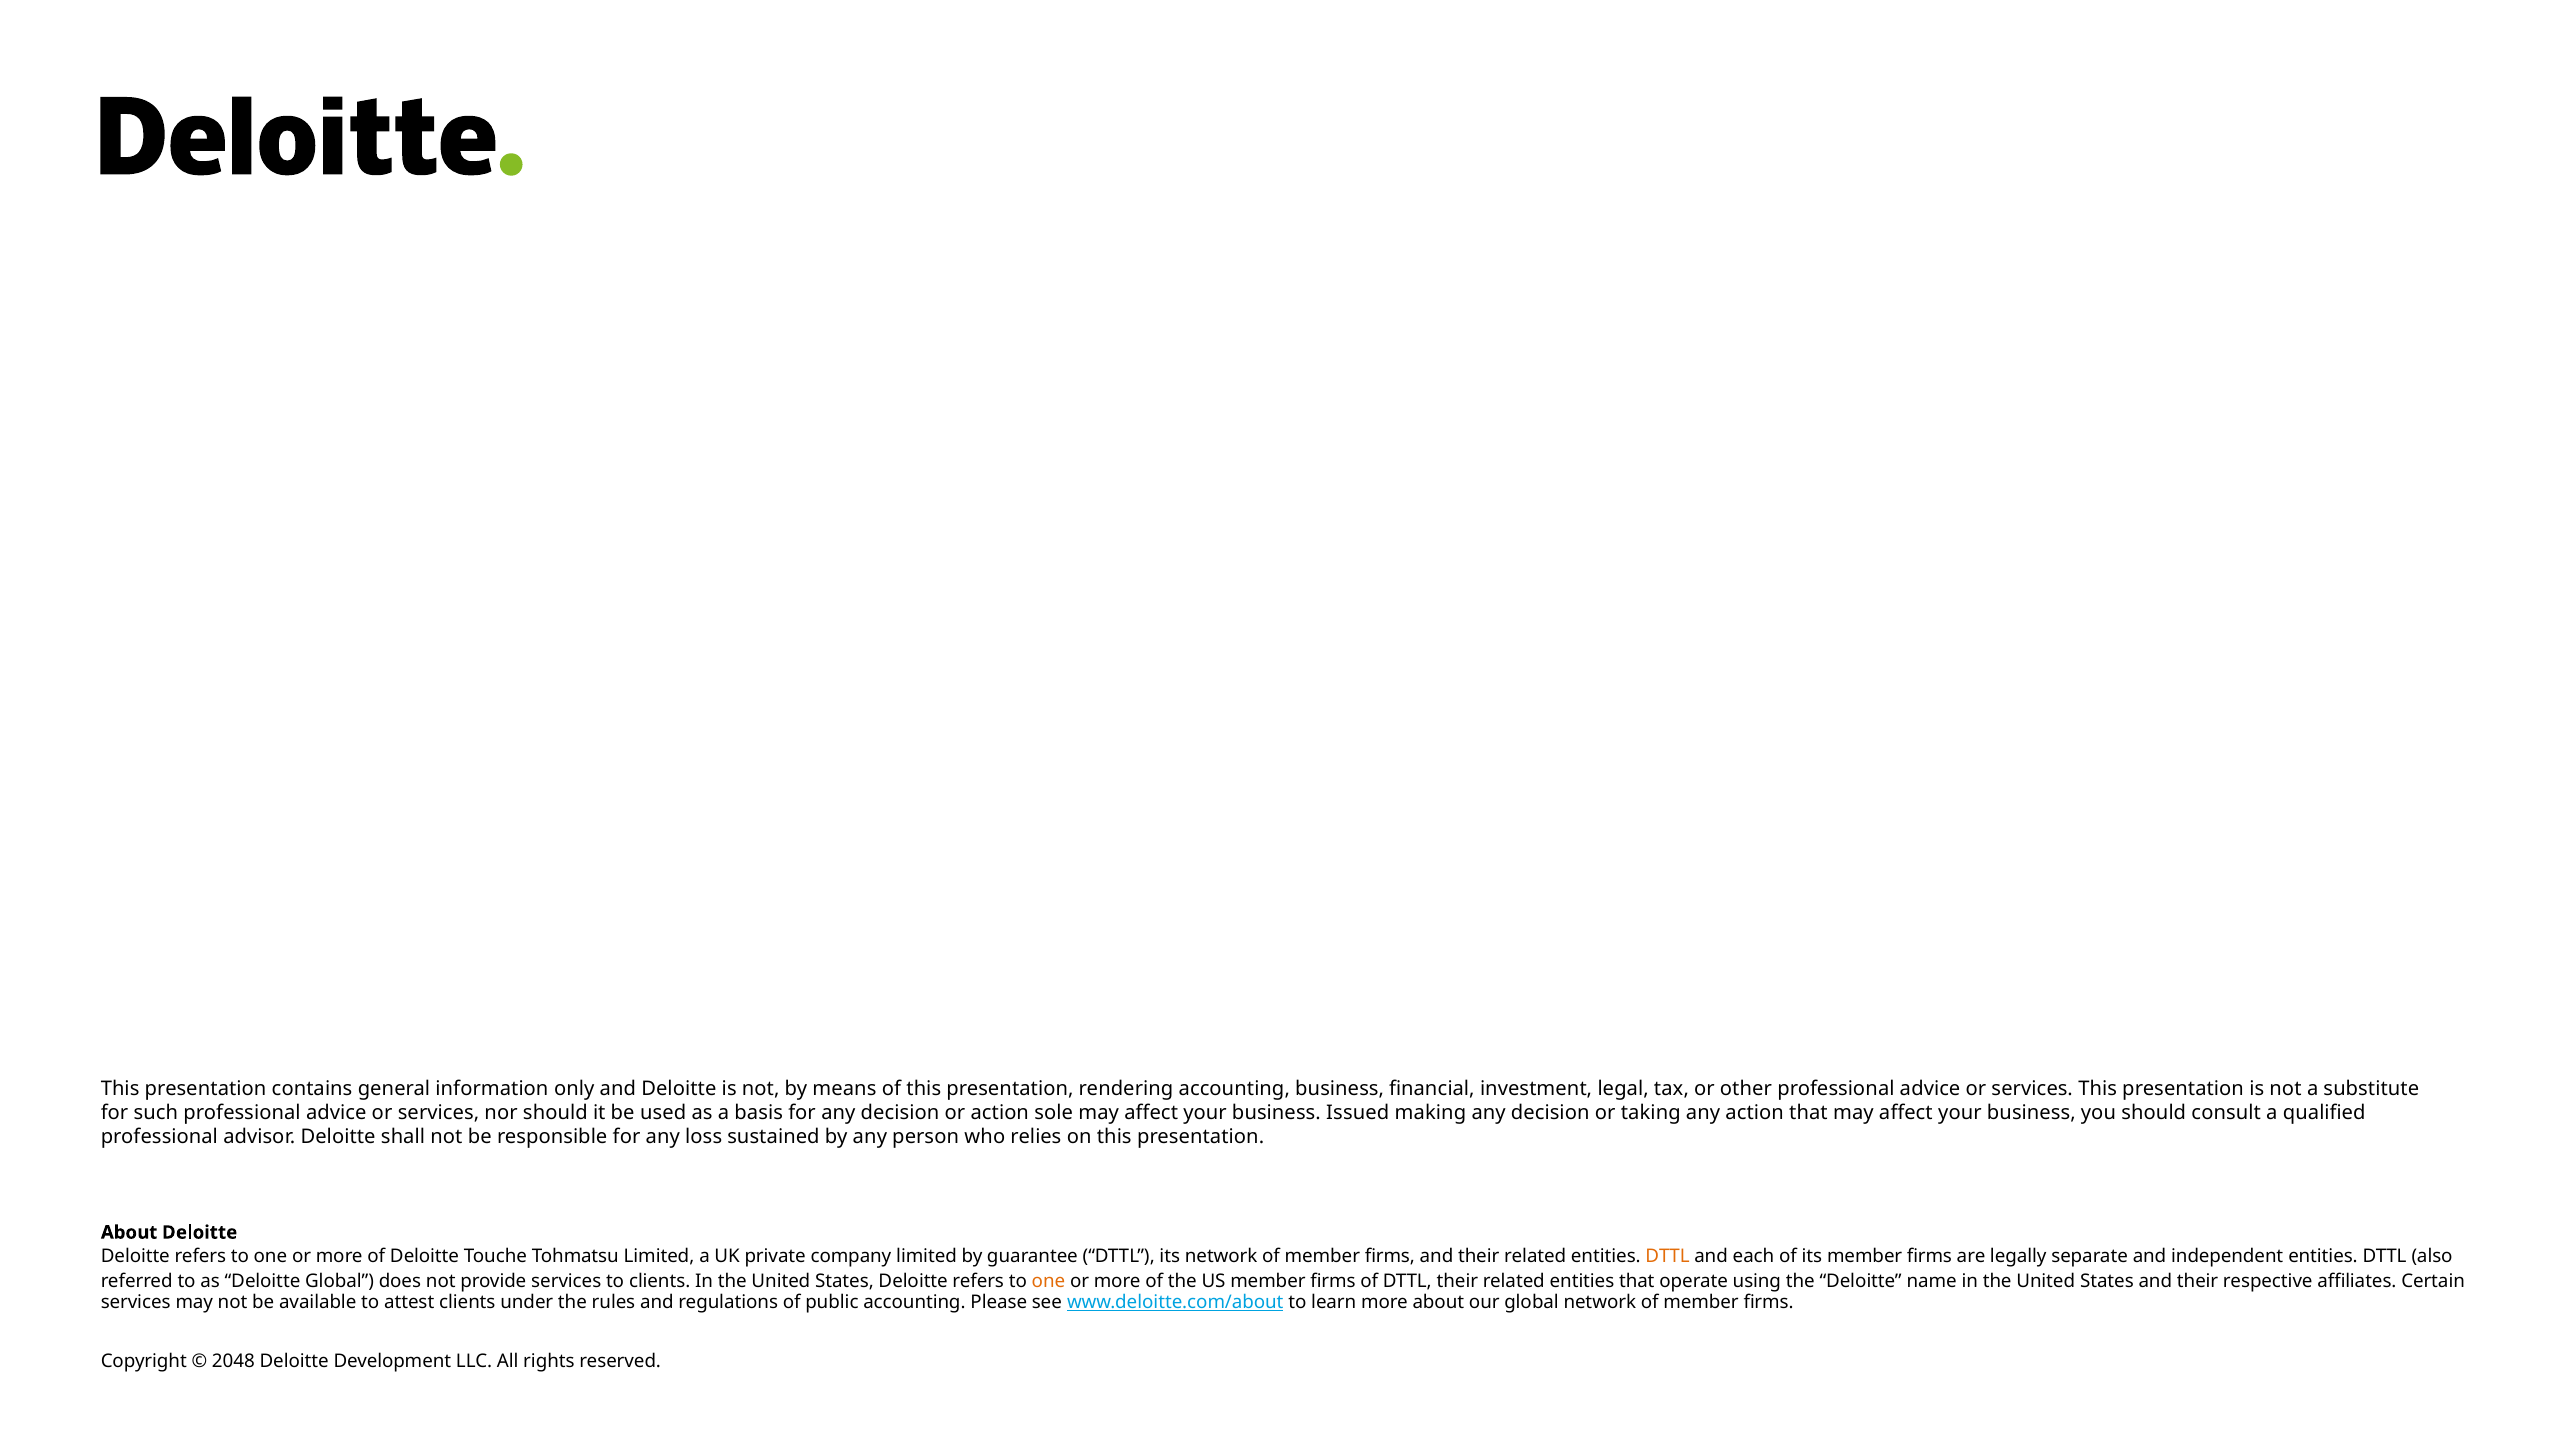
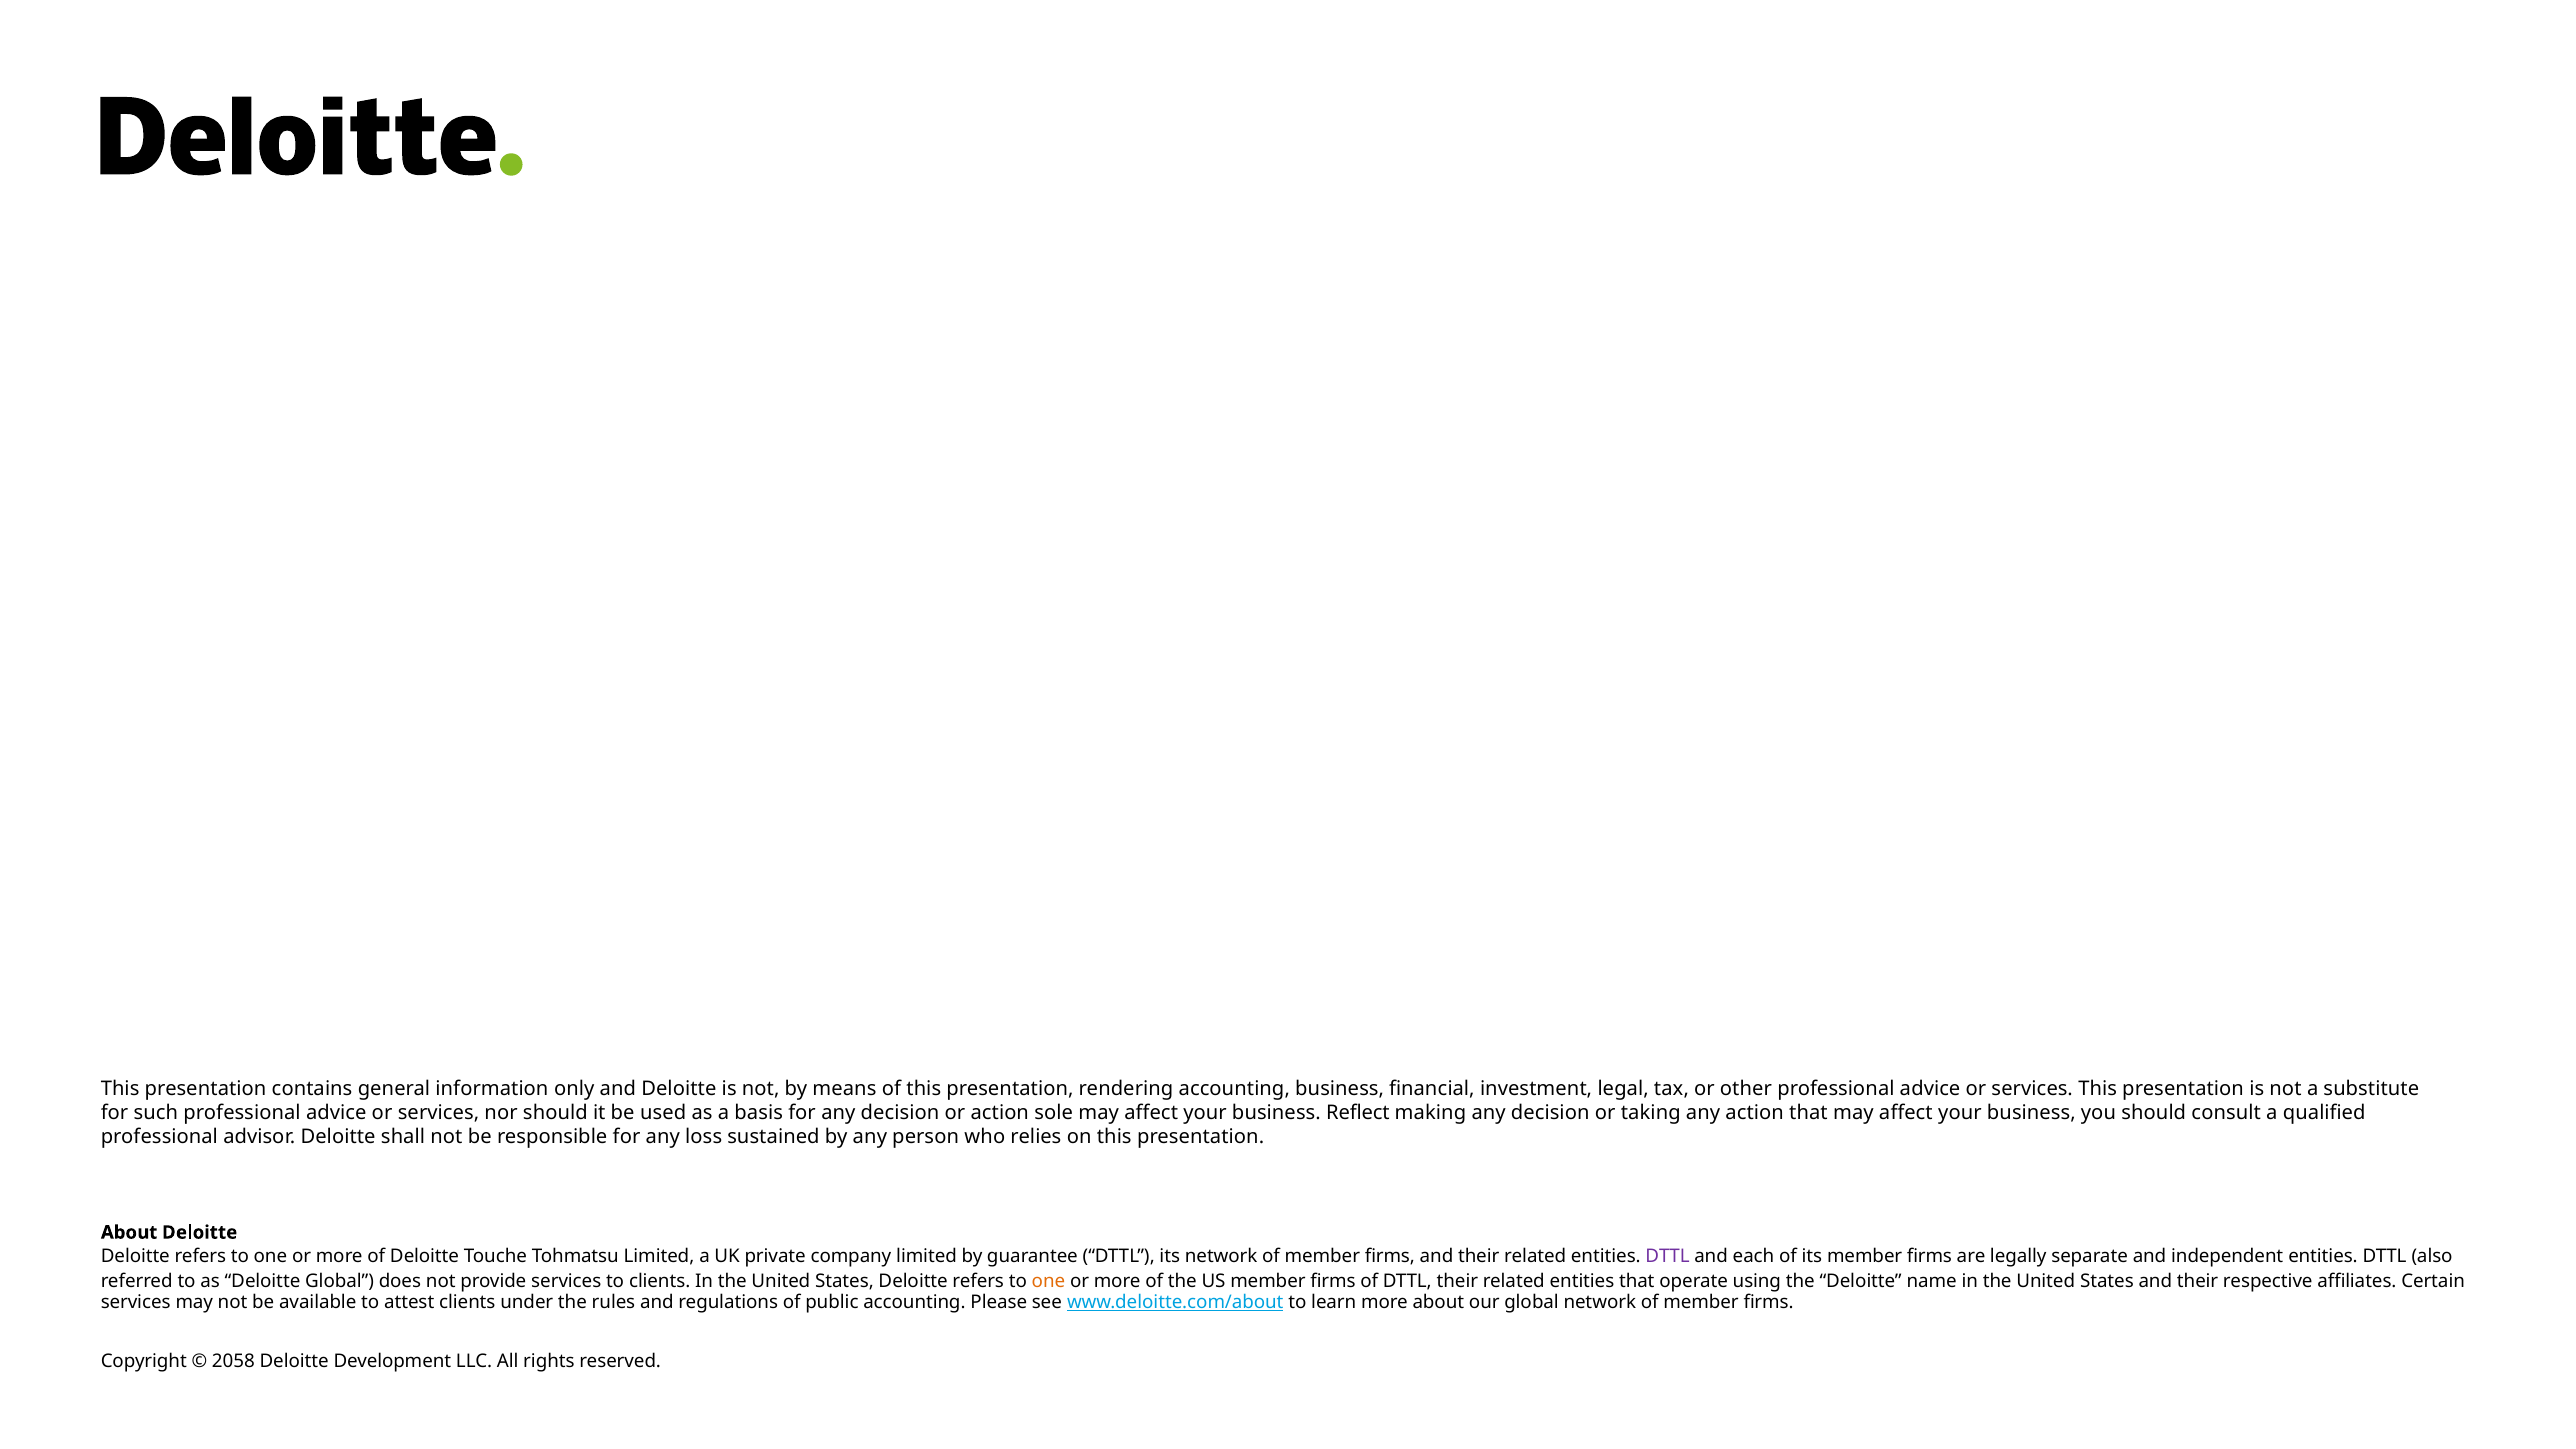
Issued: Issued -> Reflect
DTTL at (1668, 1257) colour: orange -> purple
2048: 2048 -> 2058
